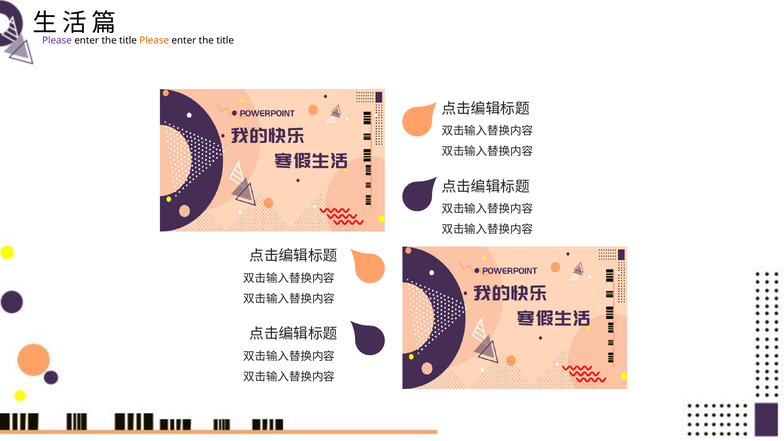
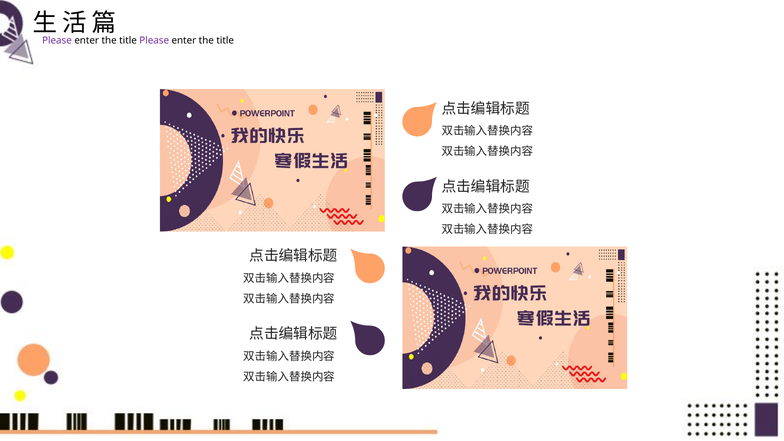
Please at (154, 40) colour: orange -> purple
